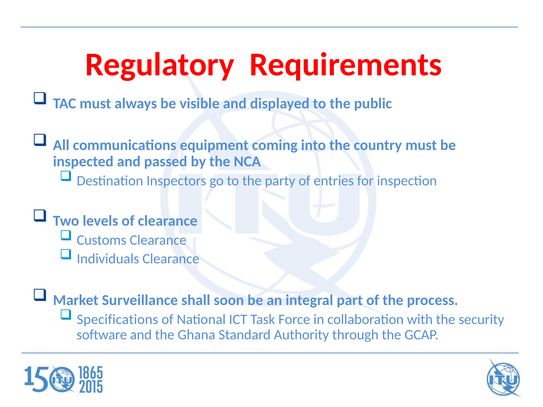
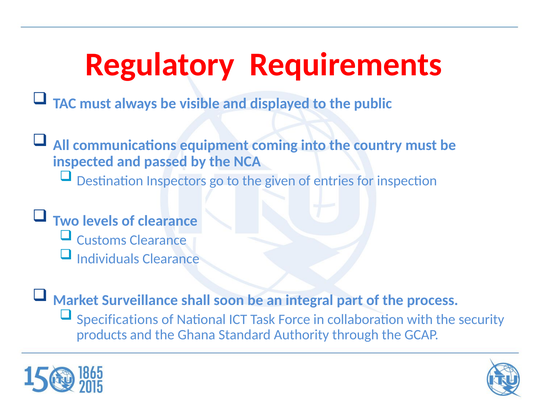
party: party -> given
software: software -> products
